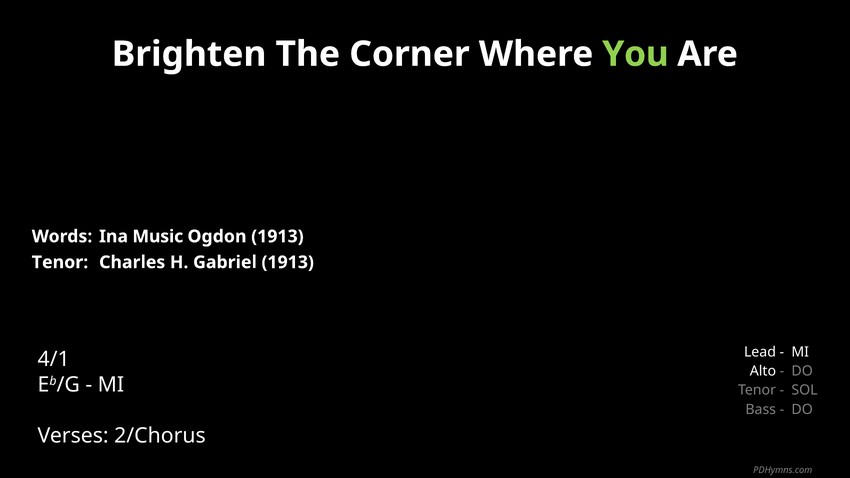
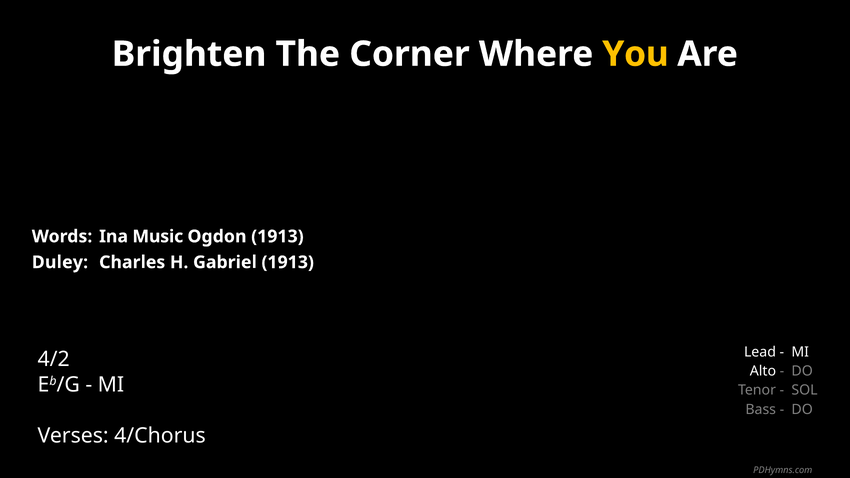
You colour: light green -> yellow
Tenor at (60, 262): Tenor -> Duley
4/1: 4/1 -> 4/2
2/Chorus: 2/Chorus -> 4/Chorus
